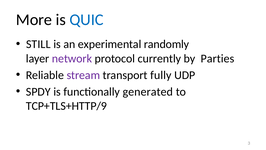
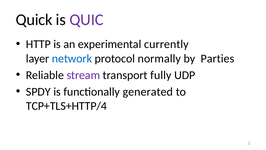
More: More -> Quick
QUIC colour: blue -> purple
STILL: STILL -> HTTP
randomly: randomly -> currently
network colour: purple -> blue
currently: currently -> normally
TCP+TLS+HTTP/9: TCP+TLS+HTTP/9 -> TCP+TLS+HTTP/4
